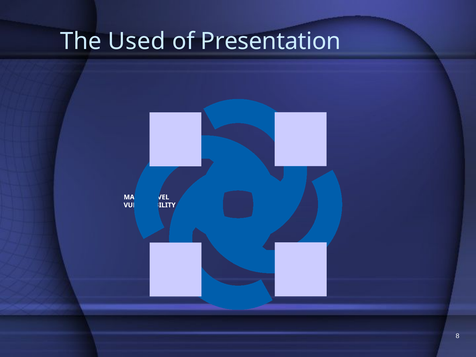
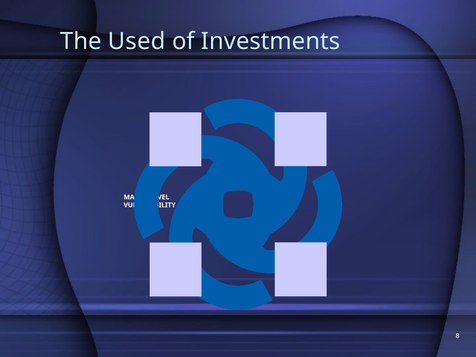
Presentation: Presentation -> Investments
